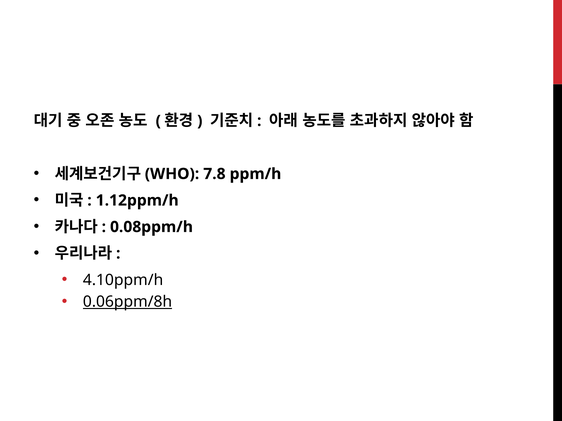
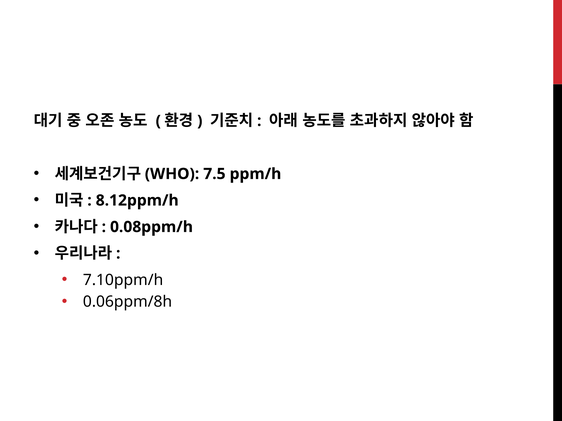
7.8: 7.8 -> 7.5
1.12ppm/h: 1.12ppm/h -> 8.12ppm/h
4.10ppm/h: 4.10ppm/h -> 7.10ppm/h
0.06ppm/8h underline: present -> none
